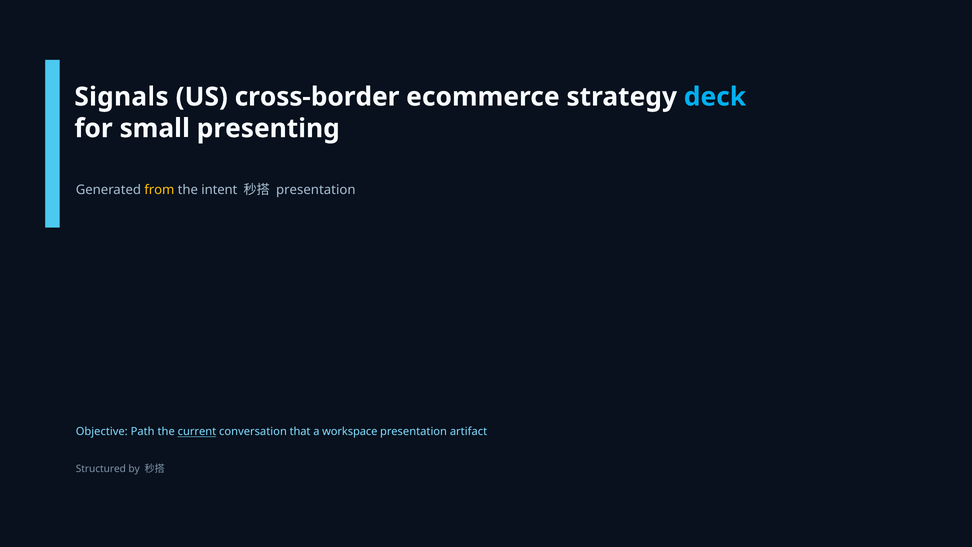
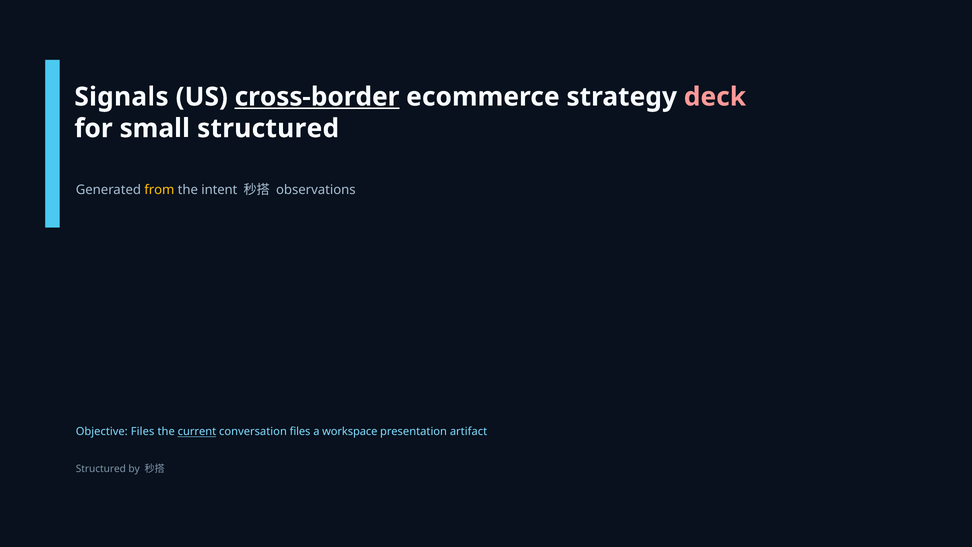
cross-border underline: none -> present
deck colour: light blue -> pink
small presenting: presenting -> structured
presentation at (316, 190): presentation -> observations
Objective Path: Path -> Files
conversation that: that -> files
